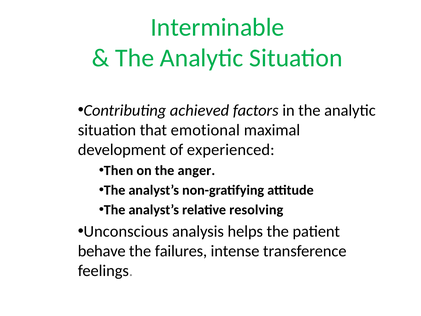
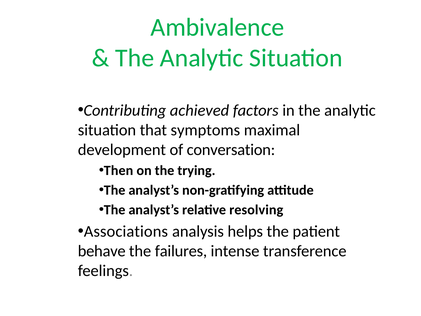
Interminable: Interminable -> Ambivalence
emotional: emotional -> symptoms
experienced: experienced -> conversation
anger: anger -> trying
Unconscious: Unconscious -> Associations
